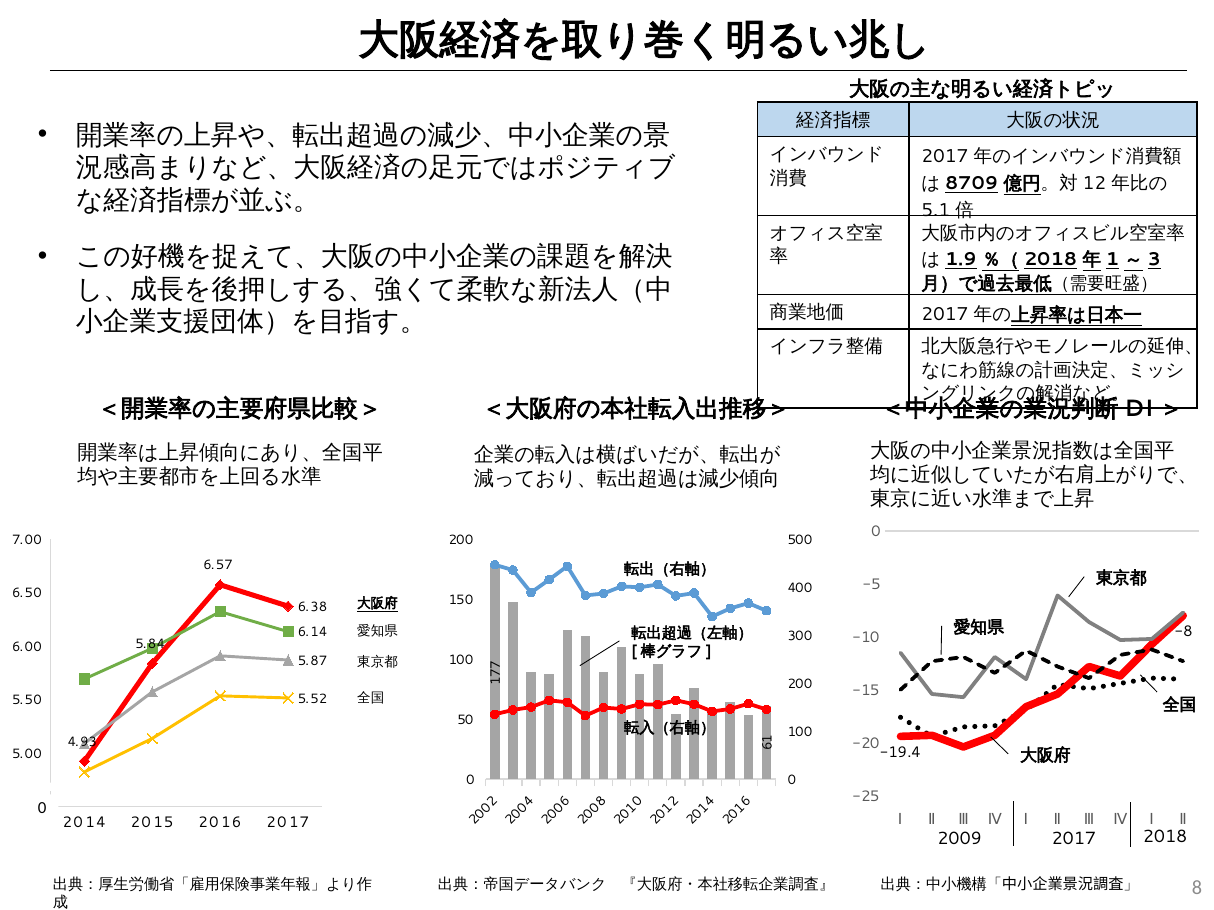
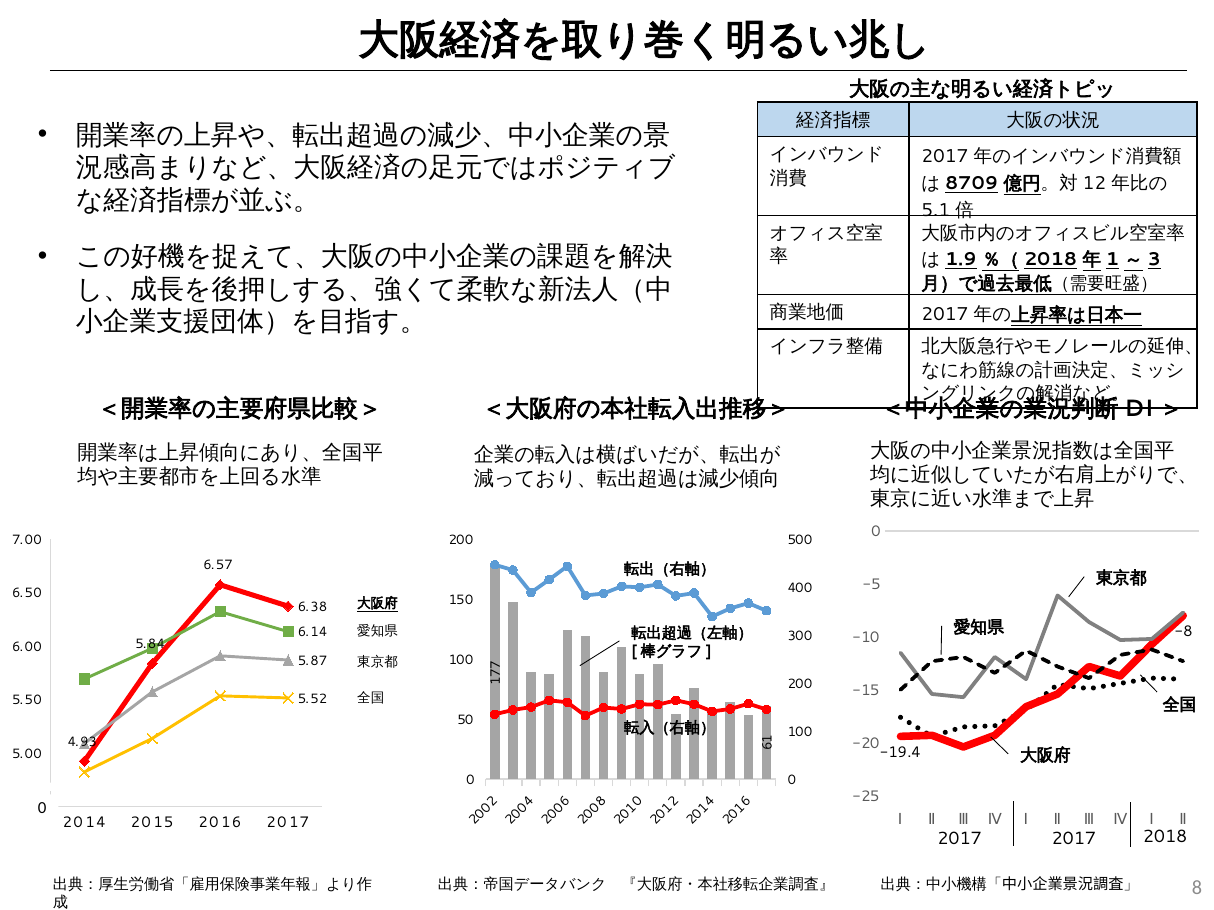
2009 at (960, 840): 2009 -> 2017
